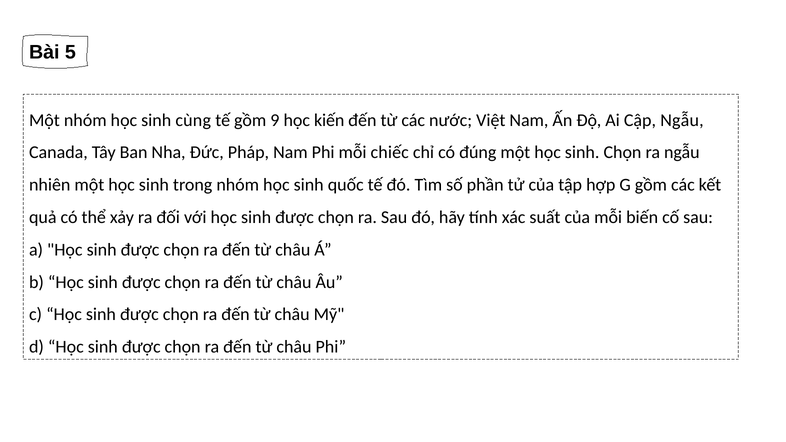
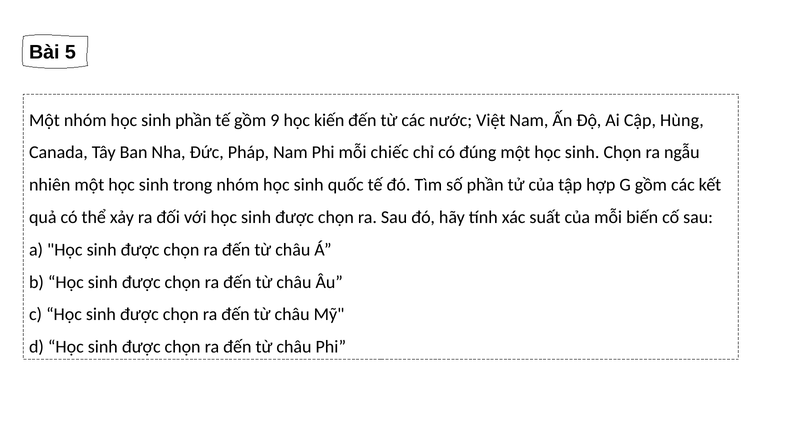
sinh cùng: cùng -> phần
Cập Ngẫu: Ngẫu -> Hùng
